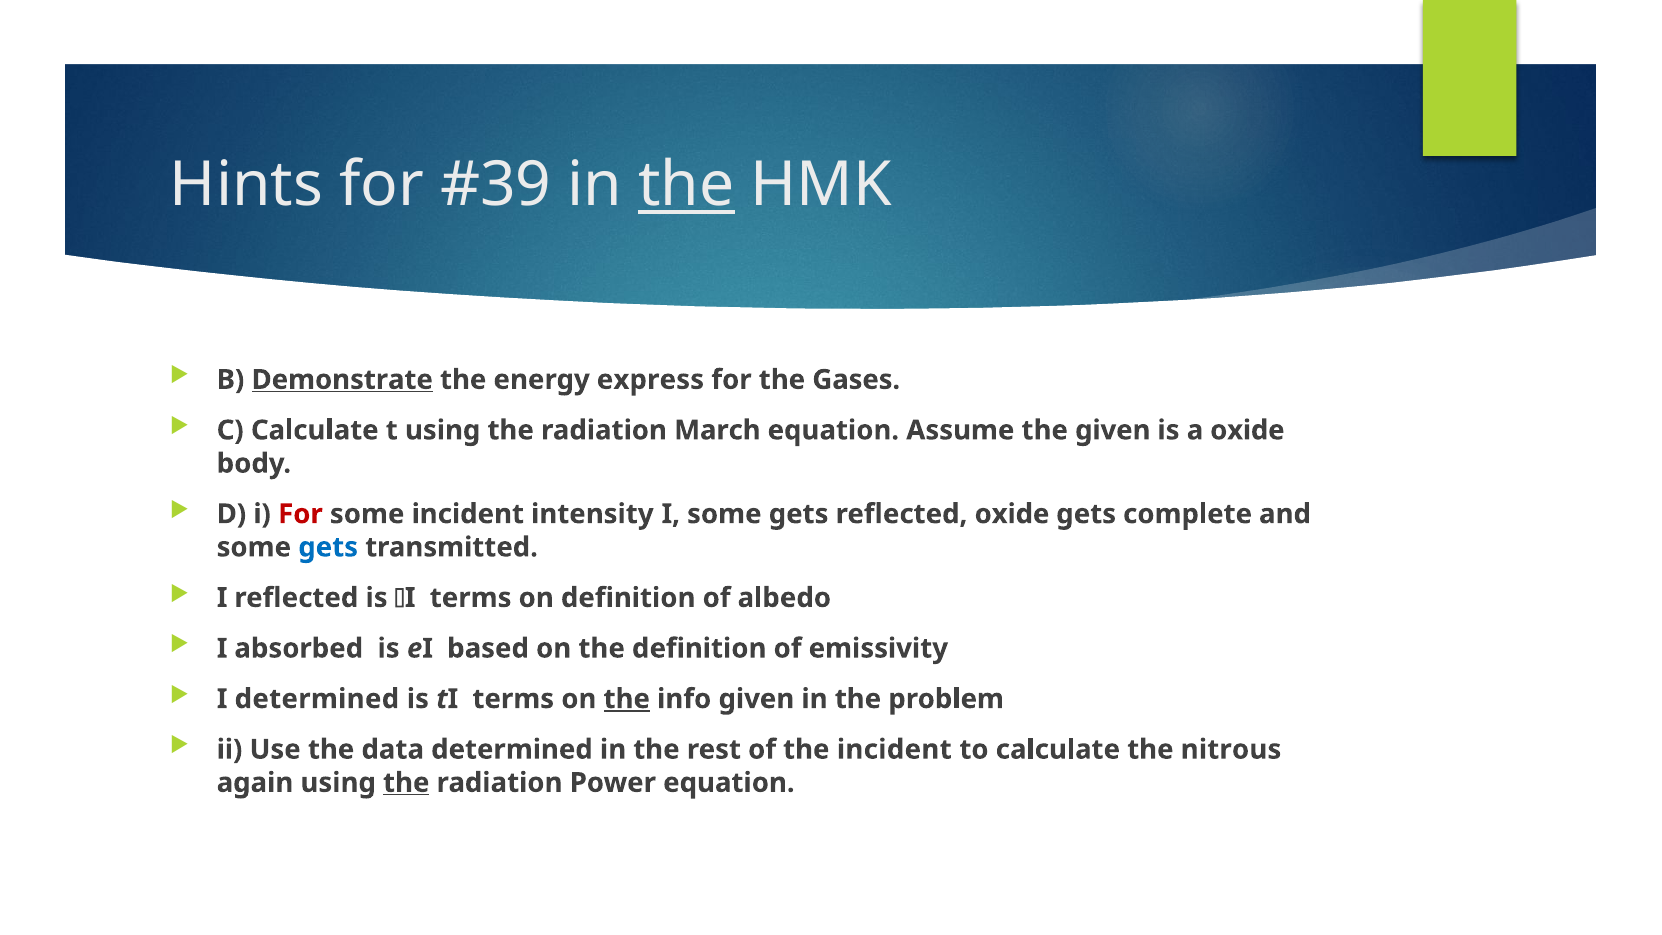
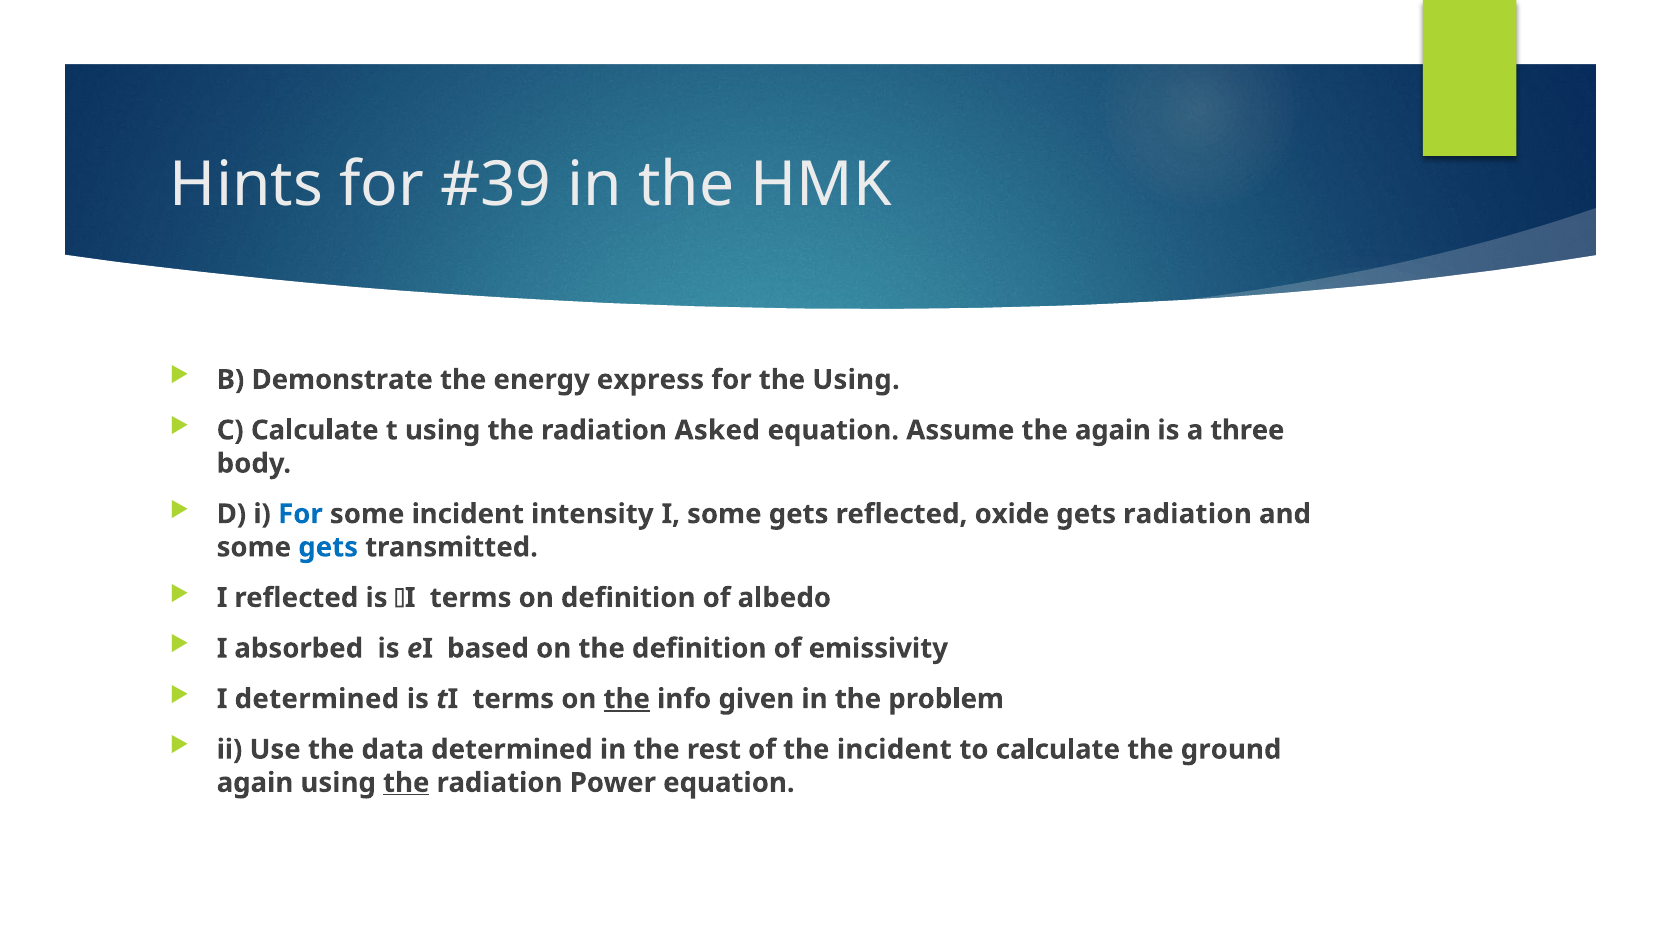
the at (687, 185) underline: present -> none
Demonstrate underline: present -> none
the Gases: Gases -> Using
March: March -> Asked
the given: given -> again
a oxide: oxide -> three
For at (300, 514) colour: red -> blue
gets complete: complete -> radiation
nitrous: nitrous -> ground
